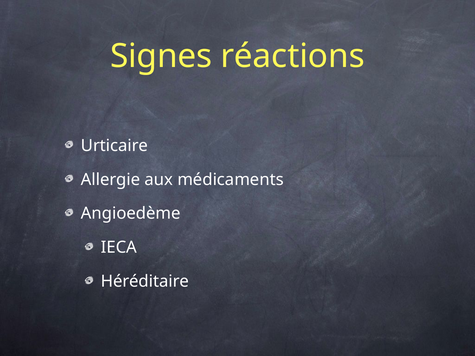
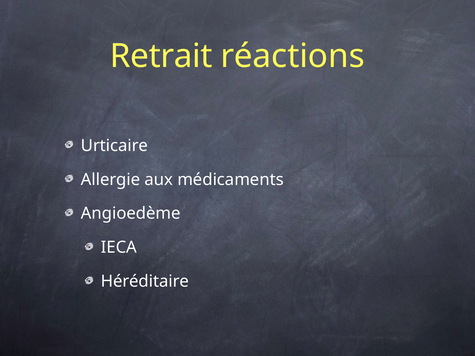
Signes: Signes -> Retrait
